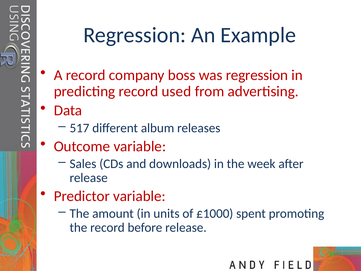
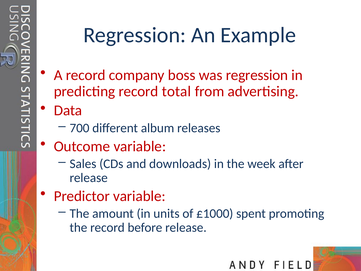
used: used -> total
517: 517 -> 700
